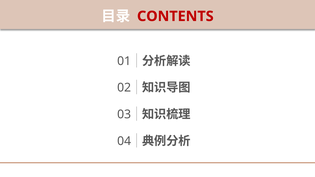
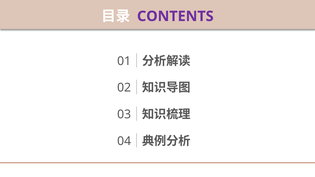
CONTENTS colour: red -> purple
